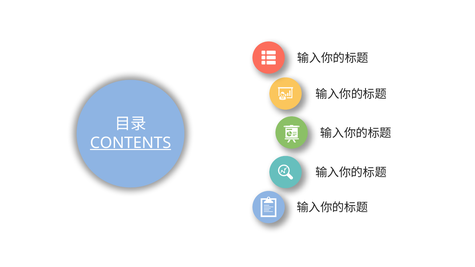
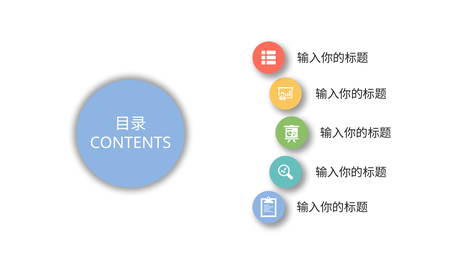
CONTENTS underline: present -> none
